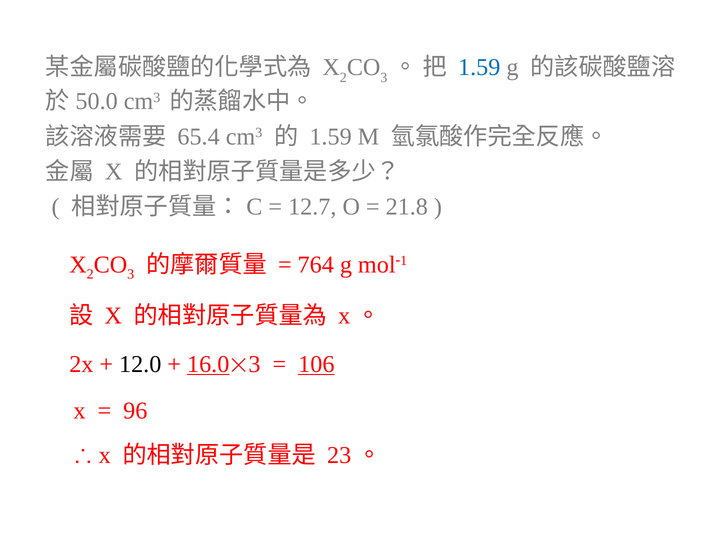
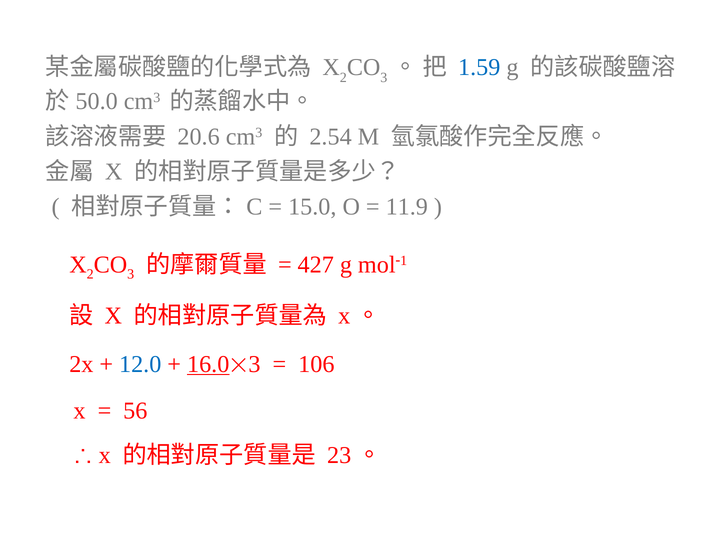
65.4: 65.4 -> 20.6
1.59 at (331, 136): 1.59 -> 2.54
12.7: 12.7 -> 15.0
21.8: 21.8 -> 11.9
764: 764 -> 427
12.0 colour: black -> blue
106 underline: present -> none
96: 96 -> 56
